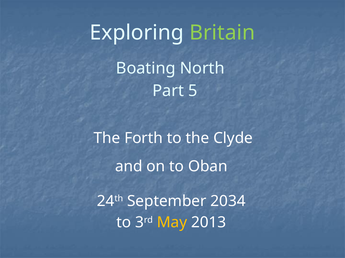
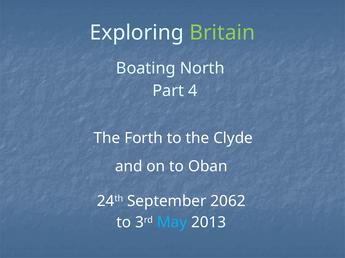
5: 5 -> 4
2034: 2034 -> 2062
May colour: yellow -> light blue
